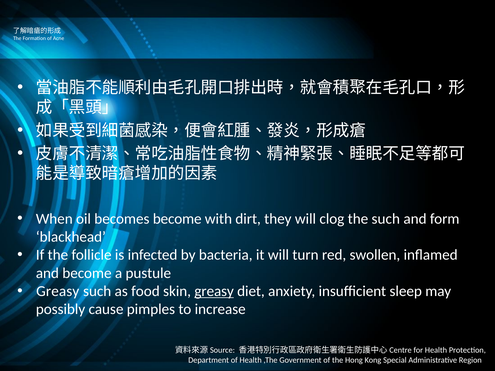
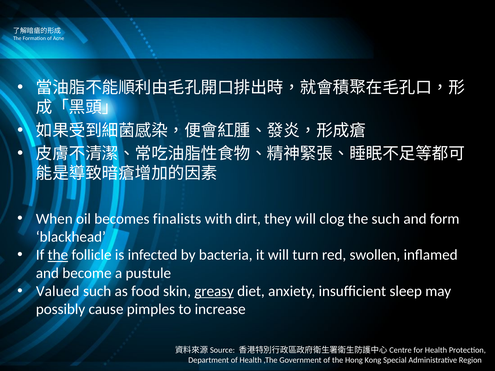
becomes become: become -> finalists
the at (58, 255) underline: none -> present
Greasy at (58, 291): Greasy -> Valued
